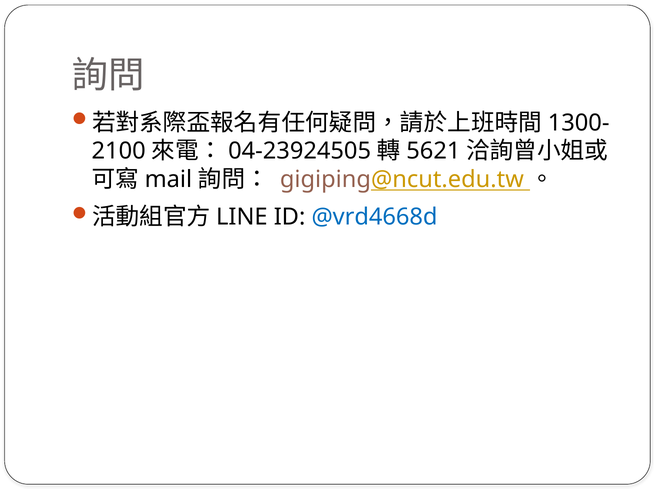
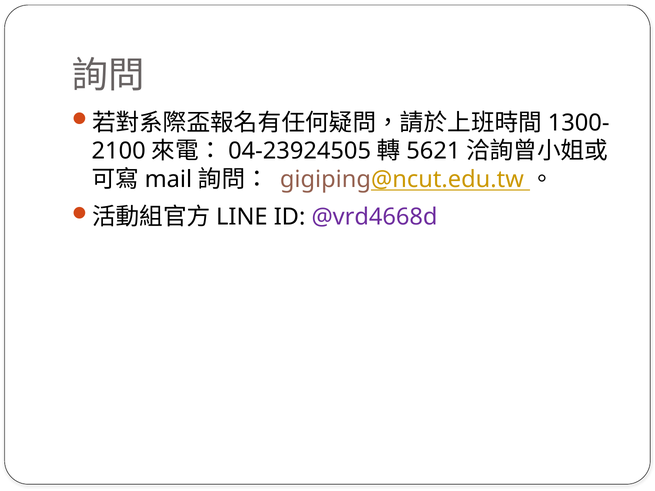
@vrd4668d colour: blue -> purple
